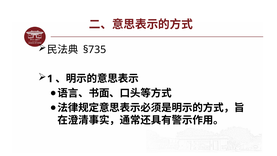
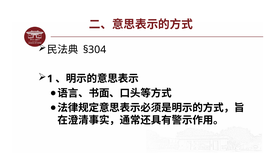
§735: §735 -> §304
